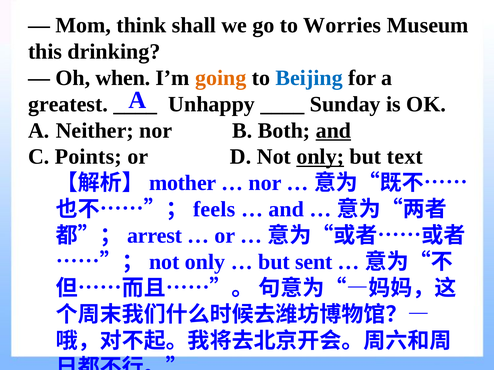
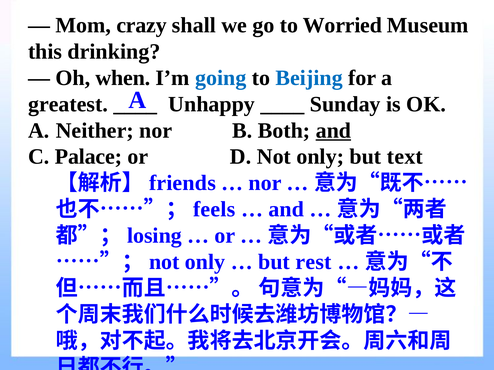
think: think -> crazy
Worries: Worries -> Worried
going colour: orange -> blue
Points: Points -> Palace
only at (320, 157) underline: present -> none
mother: mother -> friends
arrest: arrest -> losing
sent: sent -> rest
